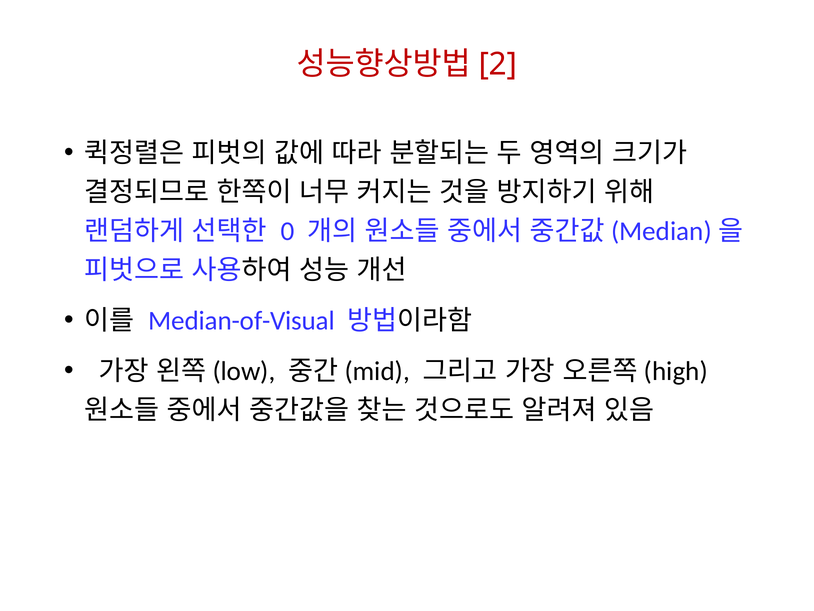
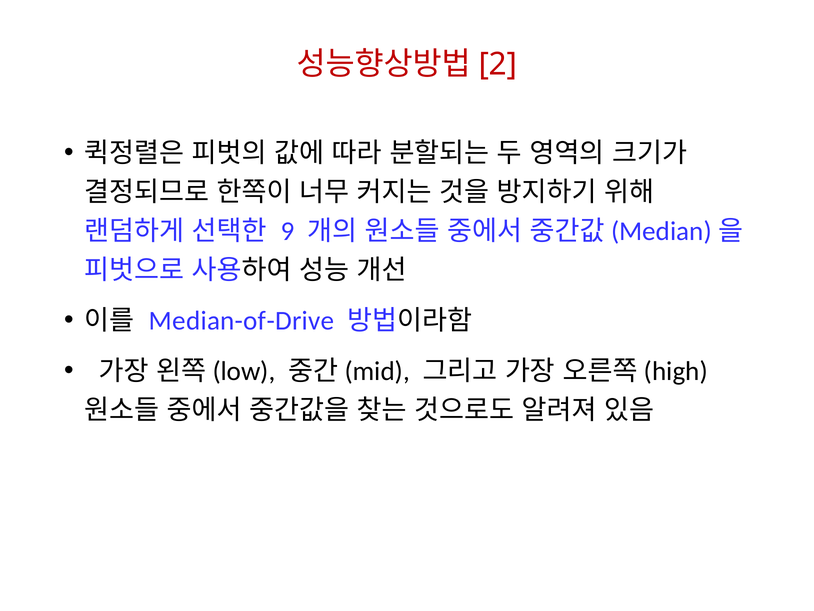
0: 0 -> 9
Median-of-Visual: Median-of-Visual -> Median-of-Drive
